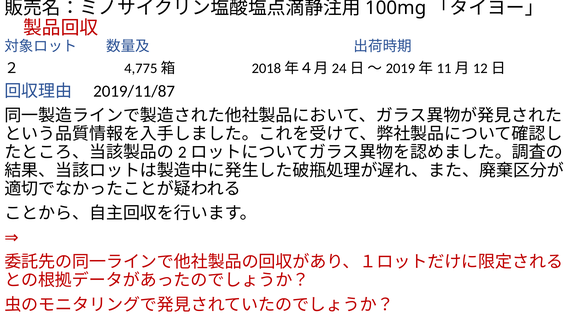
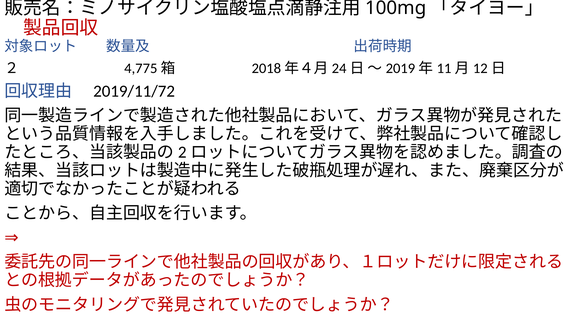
2019/11/87: 2019/11/87 -> 2019/11/72
